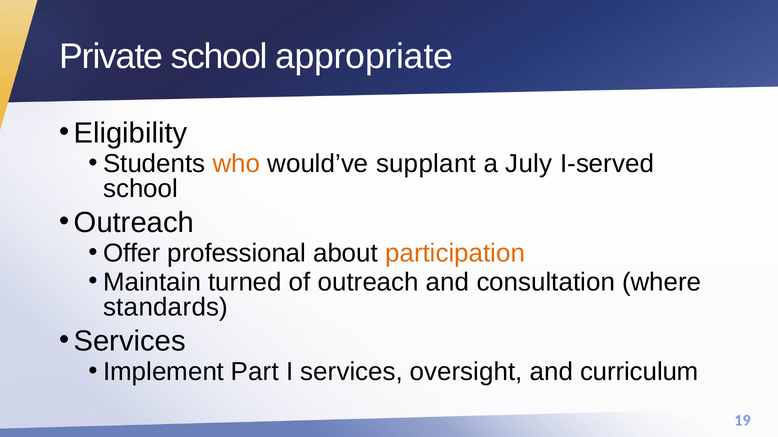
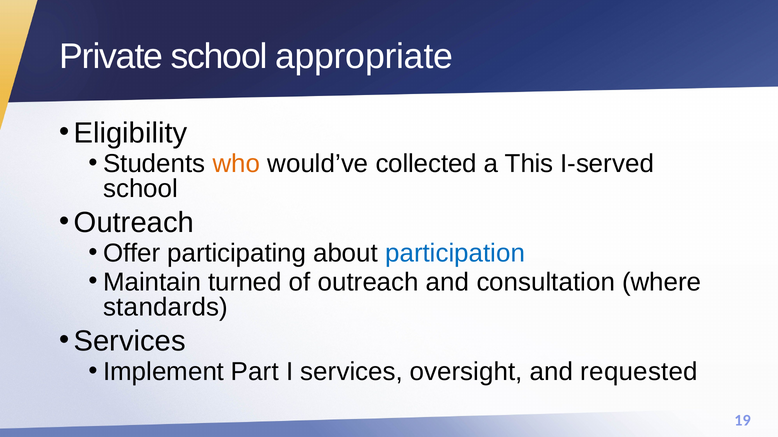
supplant: supplant -> collected
July: July -> This
professional: professional -> participating
participation colour: orange -> blue
curriculum: curriculum -> requested
